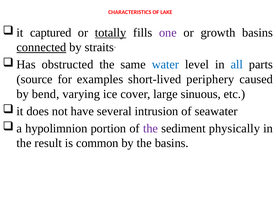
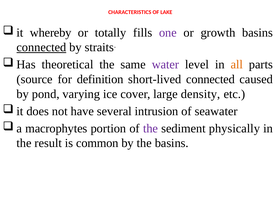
captured: captured -> whereby
totally underline: present -> none
obstructed: obstructed -> theoretical
water colour: blue -> purple
all colour: blue -> orange
examples: examples -> definition
short-lived periphery: periphery -> connected
bend: bend -> pond
sinuous: sinuous -> density
hypolimnion: hypolimnion -> macrophytes
